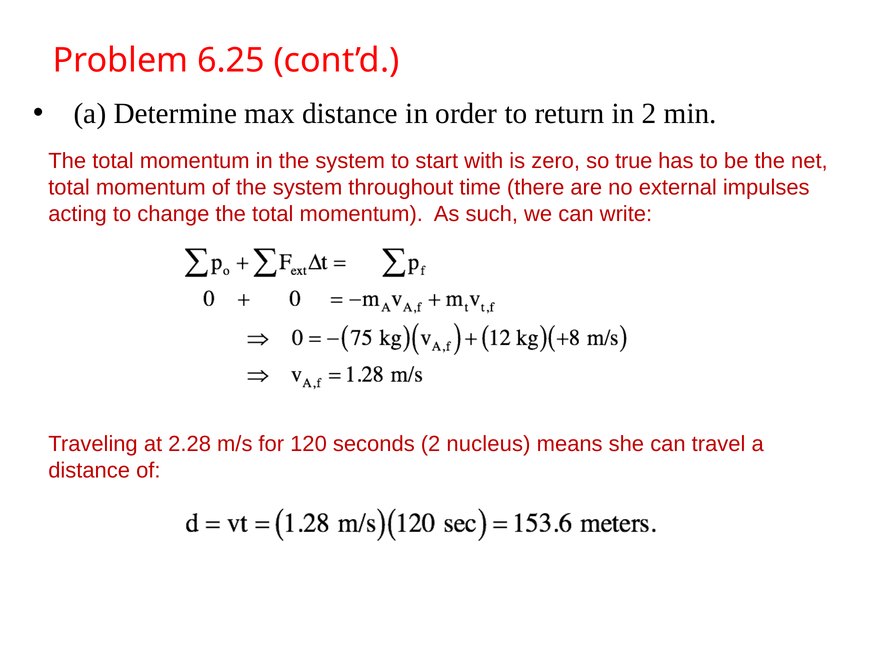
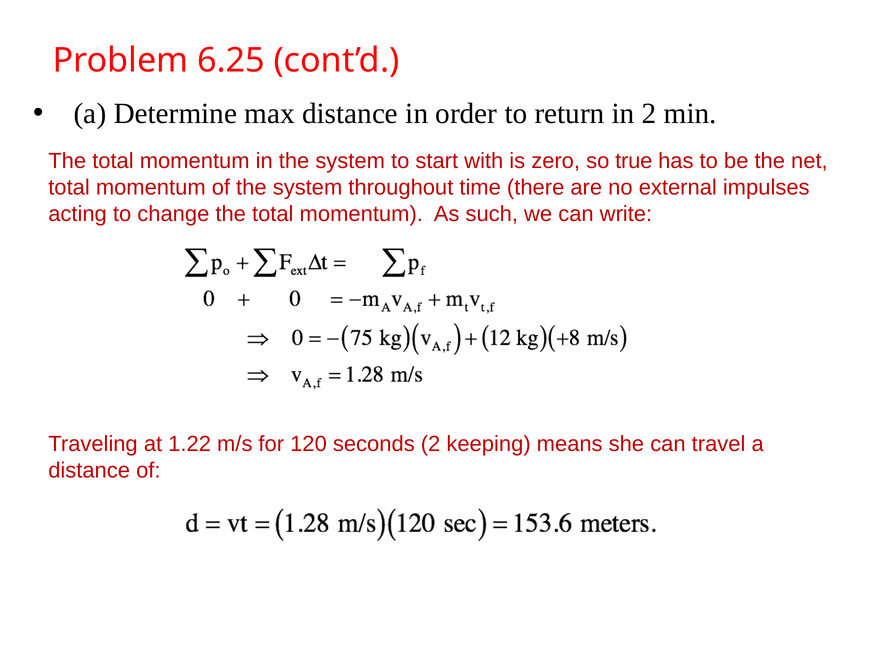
2.28: 2.28 -> 1.22
nucleus: nucleus -> keeping
